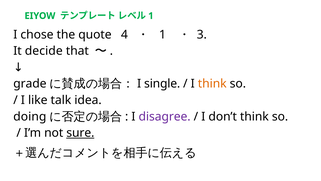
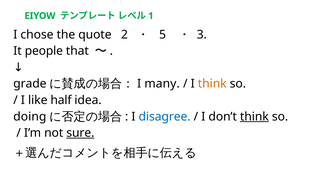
4: 4 -> 2
1 at (163, 34): 1 -> 5
decide: decide -> people
single: single -> many
talk: talk -> half
disagree colour: purple -> blue
think at (254, 116) underline: none -> present
